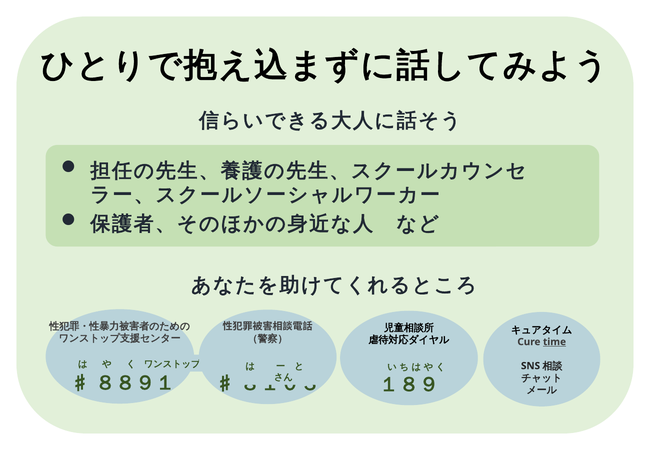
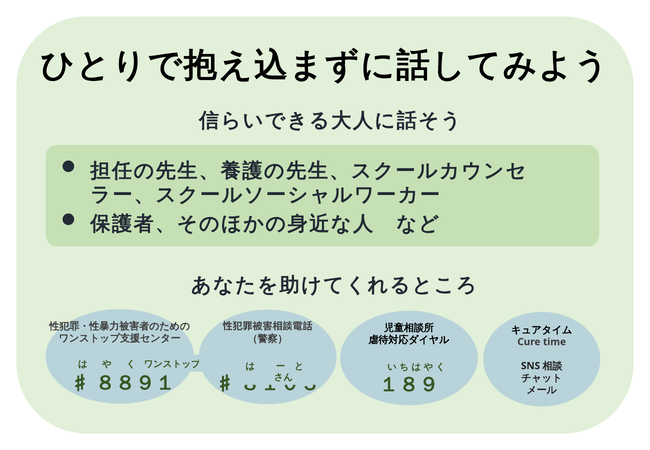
time underline: present -> none
